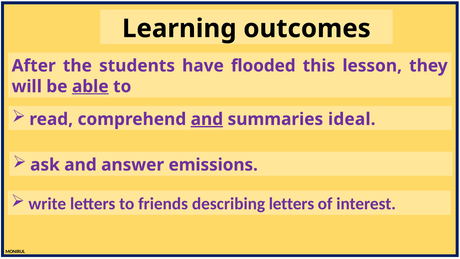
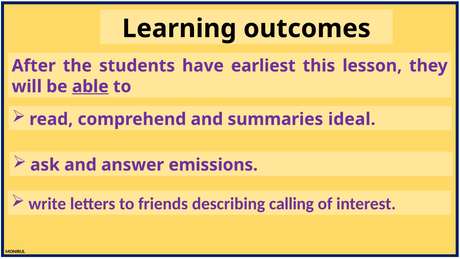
flooded: flooded -> earliest
and at (207, 119) underline: present -> none
describing letters: letters -> calling
